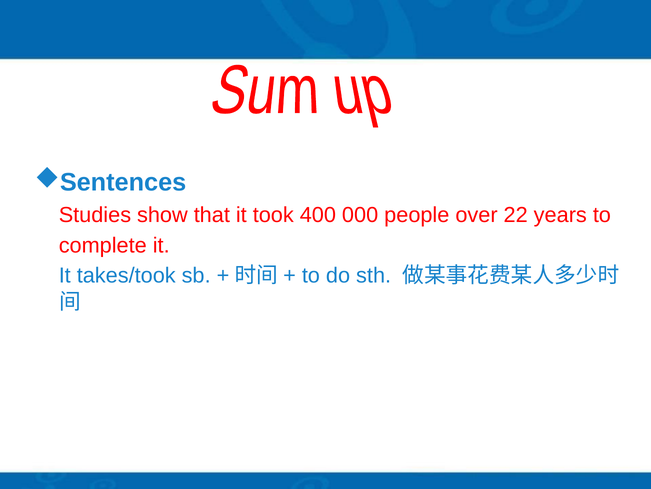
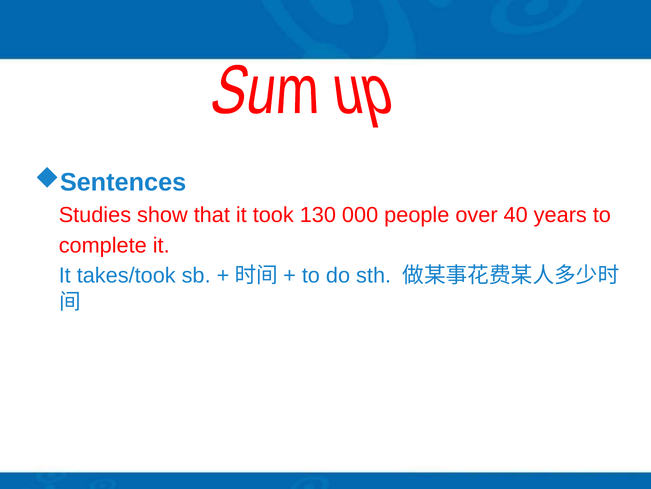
400: 400 -> 130
22: 22 -> 40
